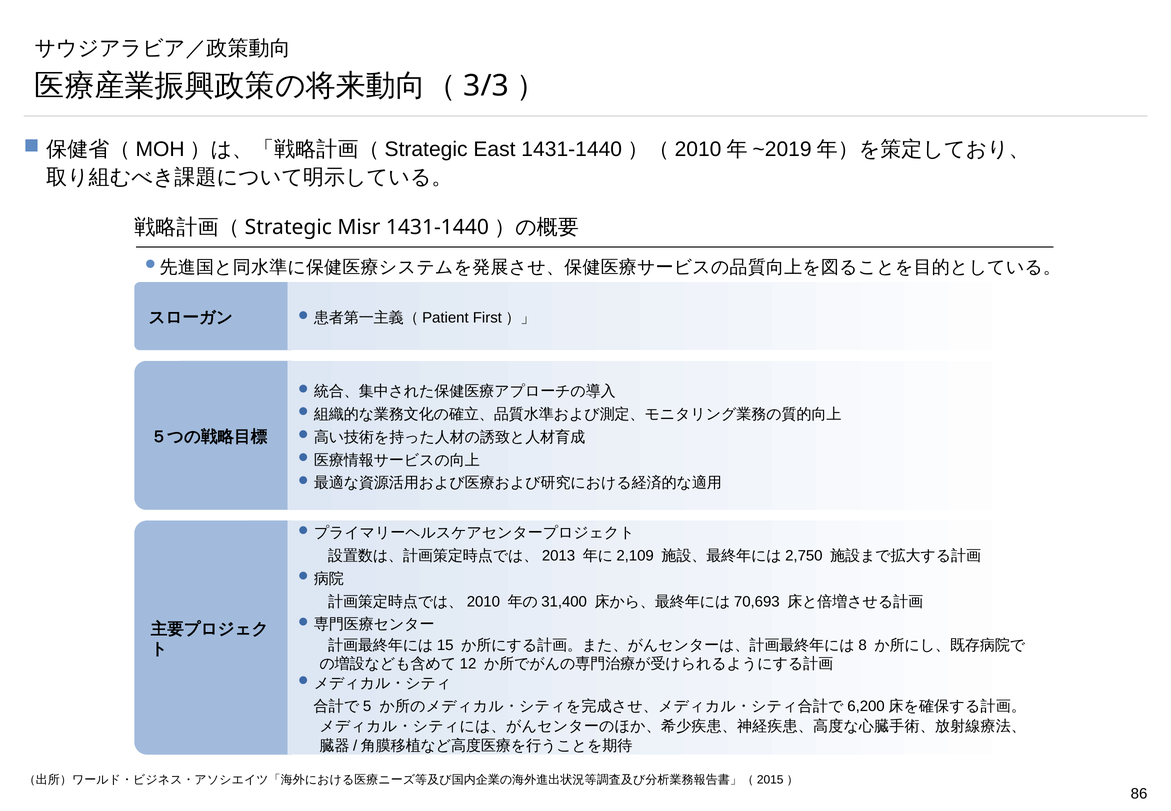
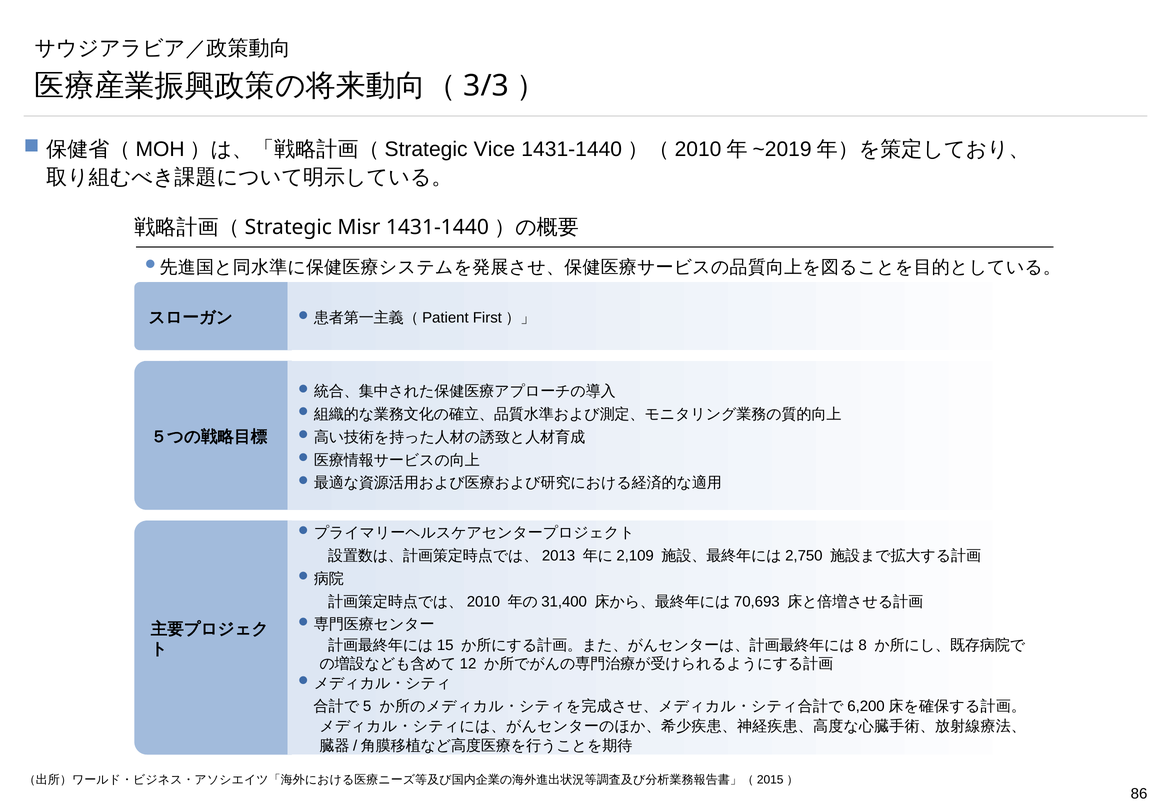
East: East -> Vice
